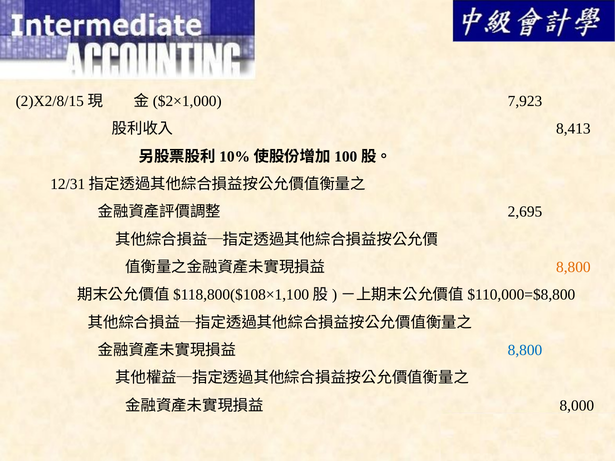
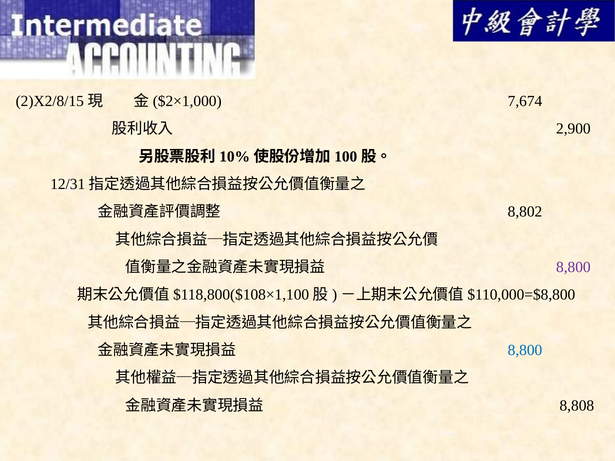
7,923: 7,923 -> 7,674
8,413: 8,413 -> 2,900
2,695: 2,695 -> 8,802
8,800 at (573, 267) colour: orange -> purple
8,000: 8,000 -> 8,808
